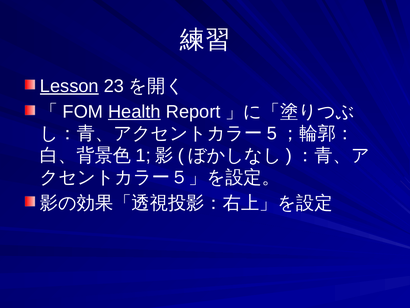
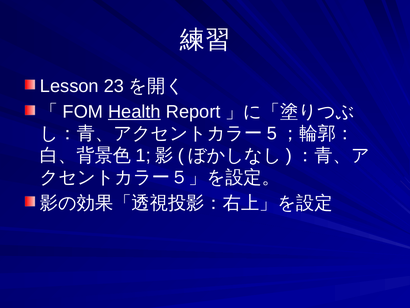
Lesson underline: present -> none
